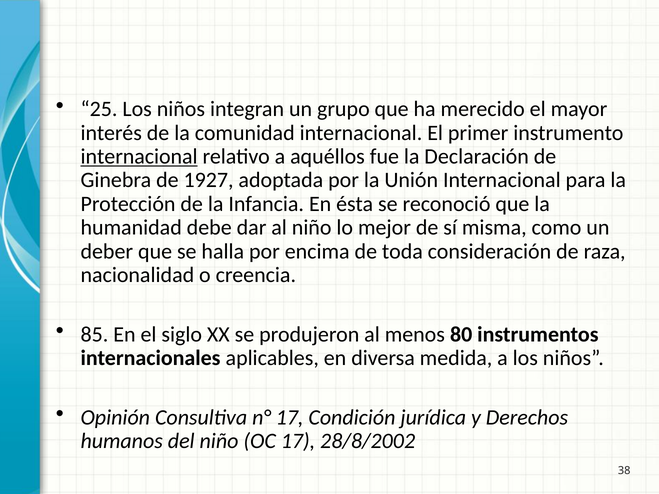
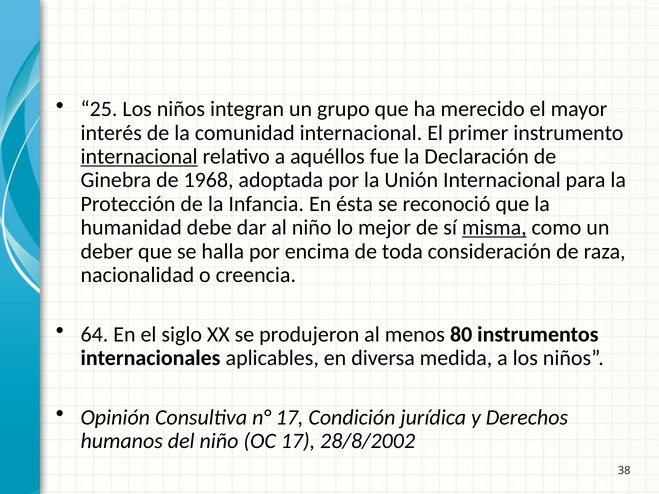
1927: 1927 -> 1968
misma underline: none -> present
85: 85 -> 64
